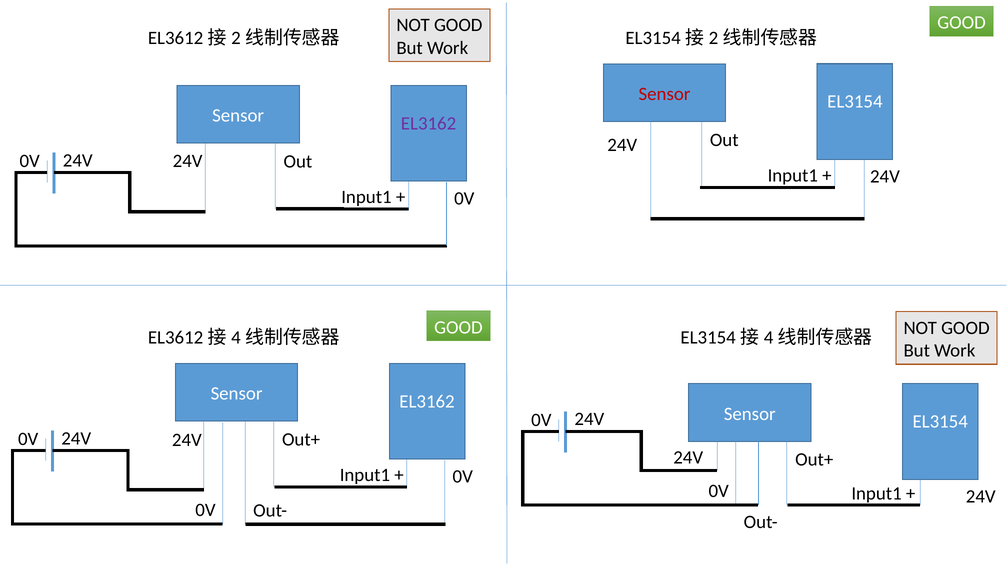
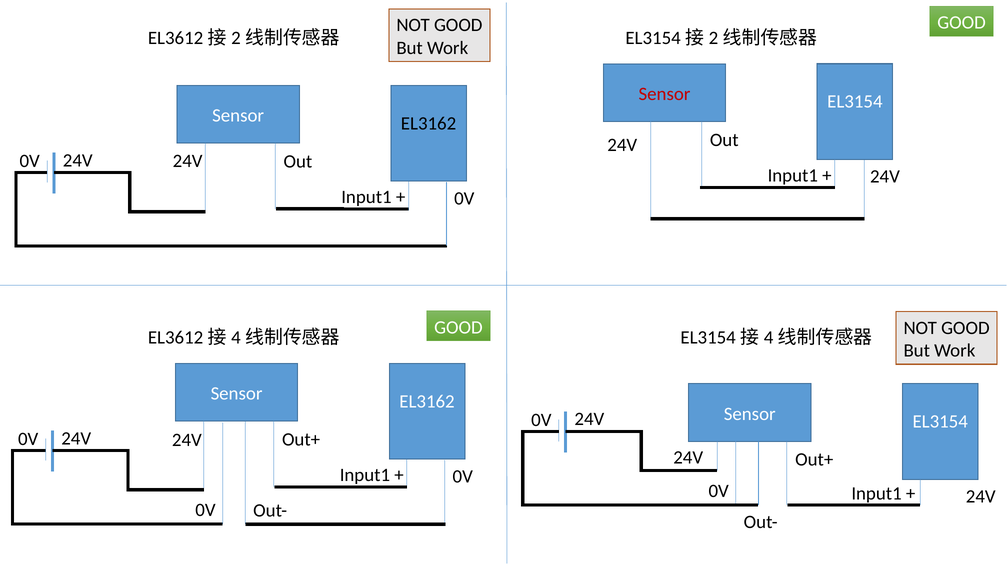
EL3162 at (429, 123) colour: purple -> black
